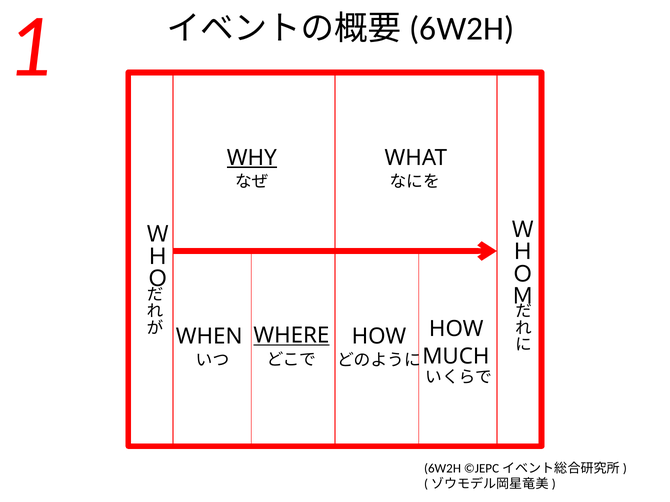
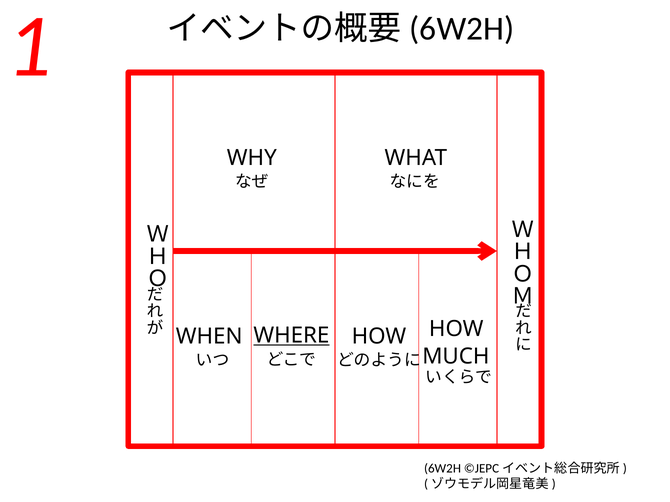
WHY underline: present -> none
